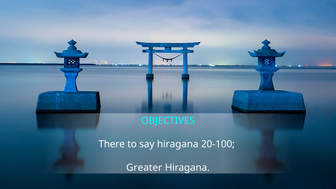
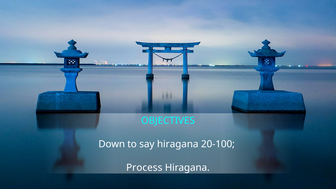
There: There -> Down
Greater: Greater -> Process
